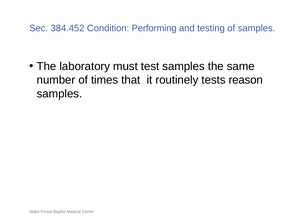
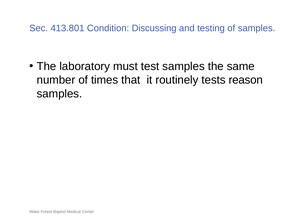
384.452: 384.452 -> 413.801
Performing: Performing -> Discussing
